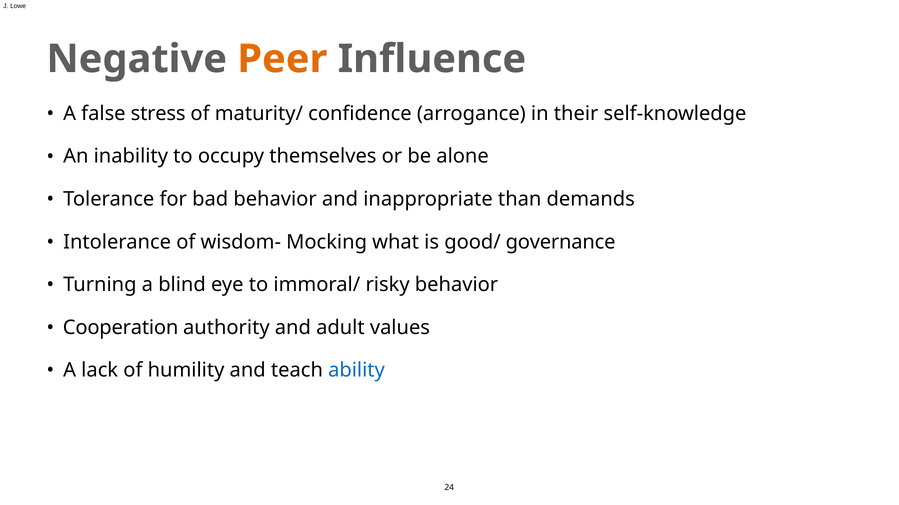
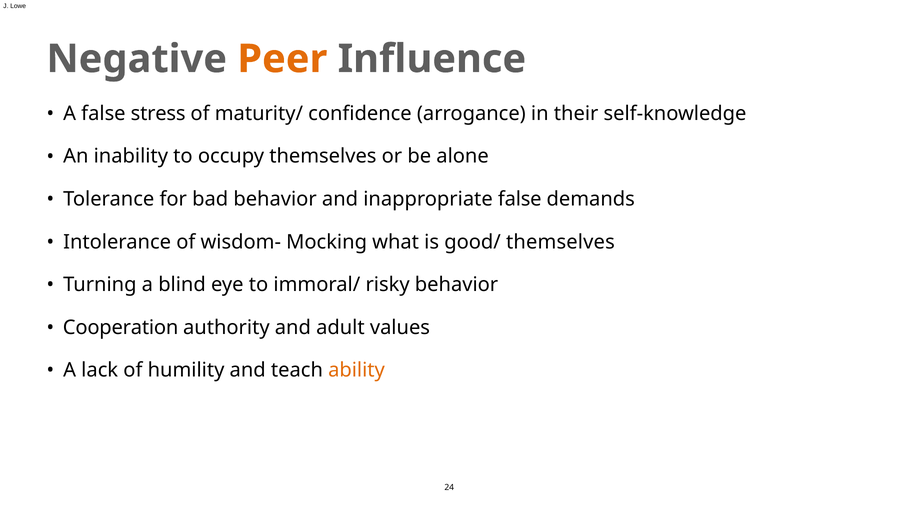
inappropriate than: than -> false
good/ governance: governance -> themselves
ability colour: blue -> orange
